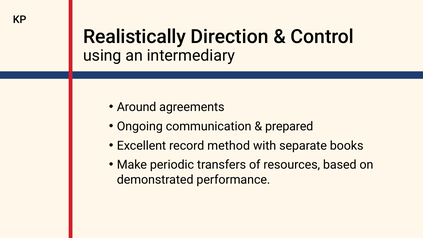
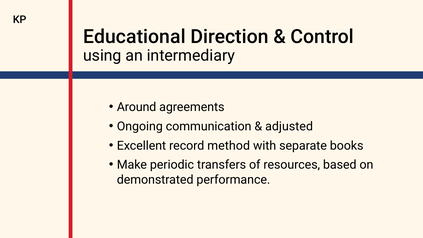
Realistically: Realistically -> Educational
prepared: prepared -> adjusted
